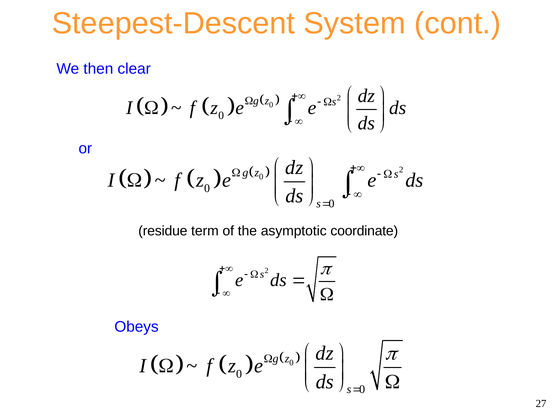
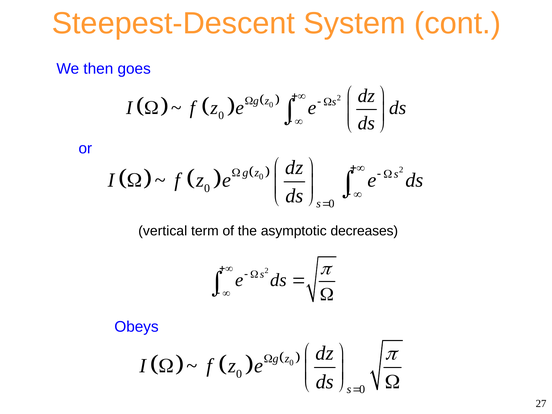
clear: clear -> goes
residue: residue -> vertical
coordinate: coordinate -> decreases
